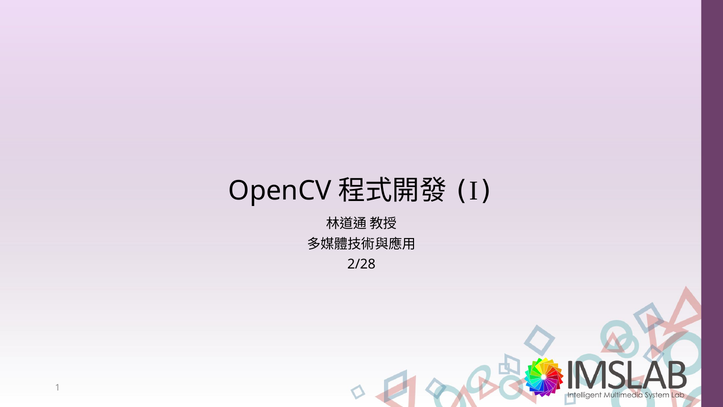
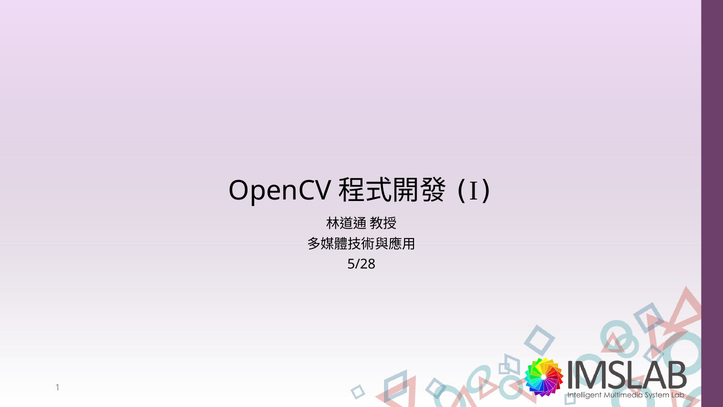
2/28: 2/28 -> 5/28
